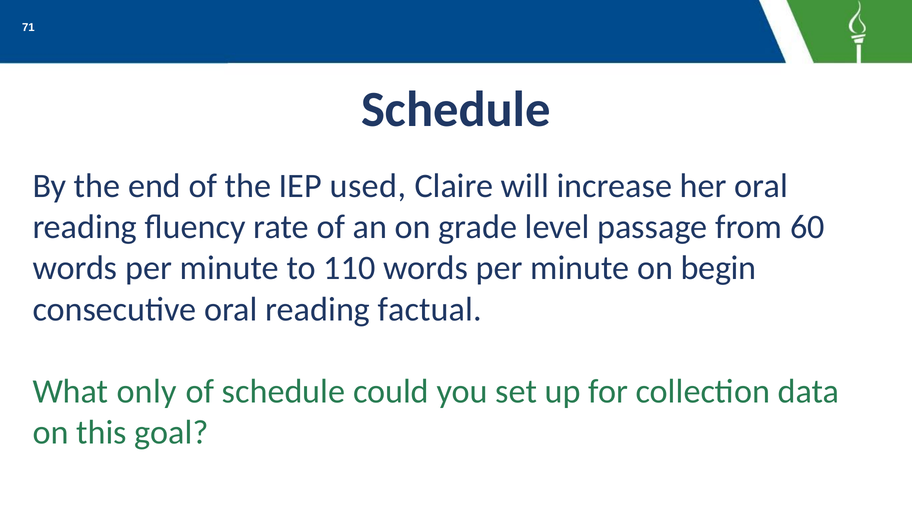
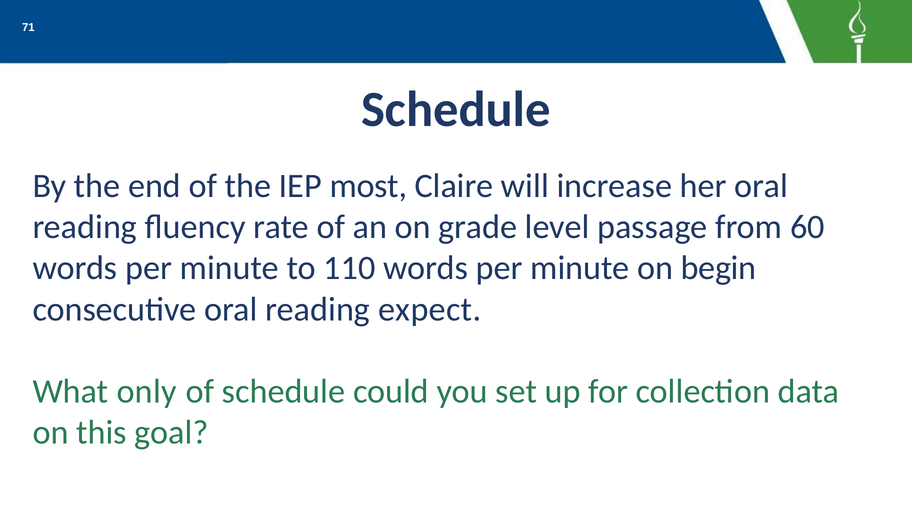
used: used -> most
factual: factual -> expect
